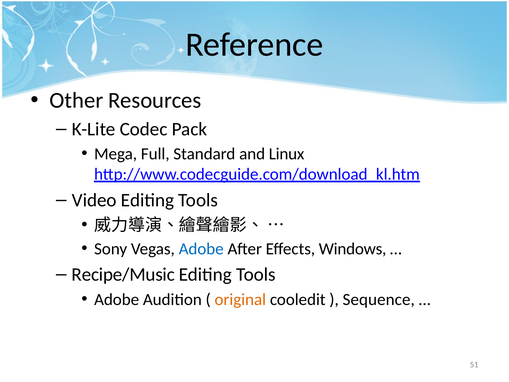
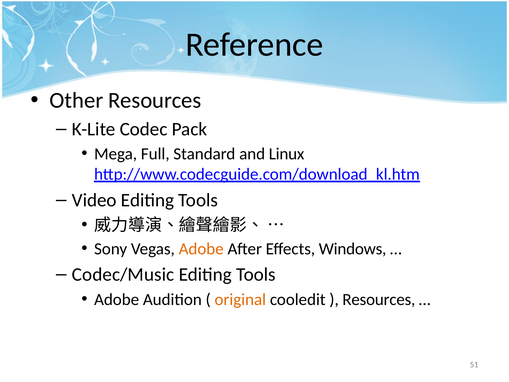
Adobe at (201, 249) colour: blue -> orange
Recipe/Music: Recipe/Music -> Codec/Music
Sequence at (379, 299): Sequence -> Resources
